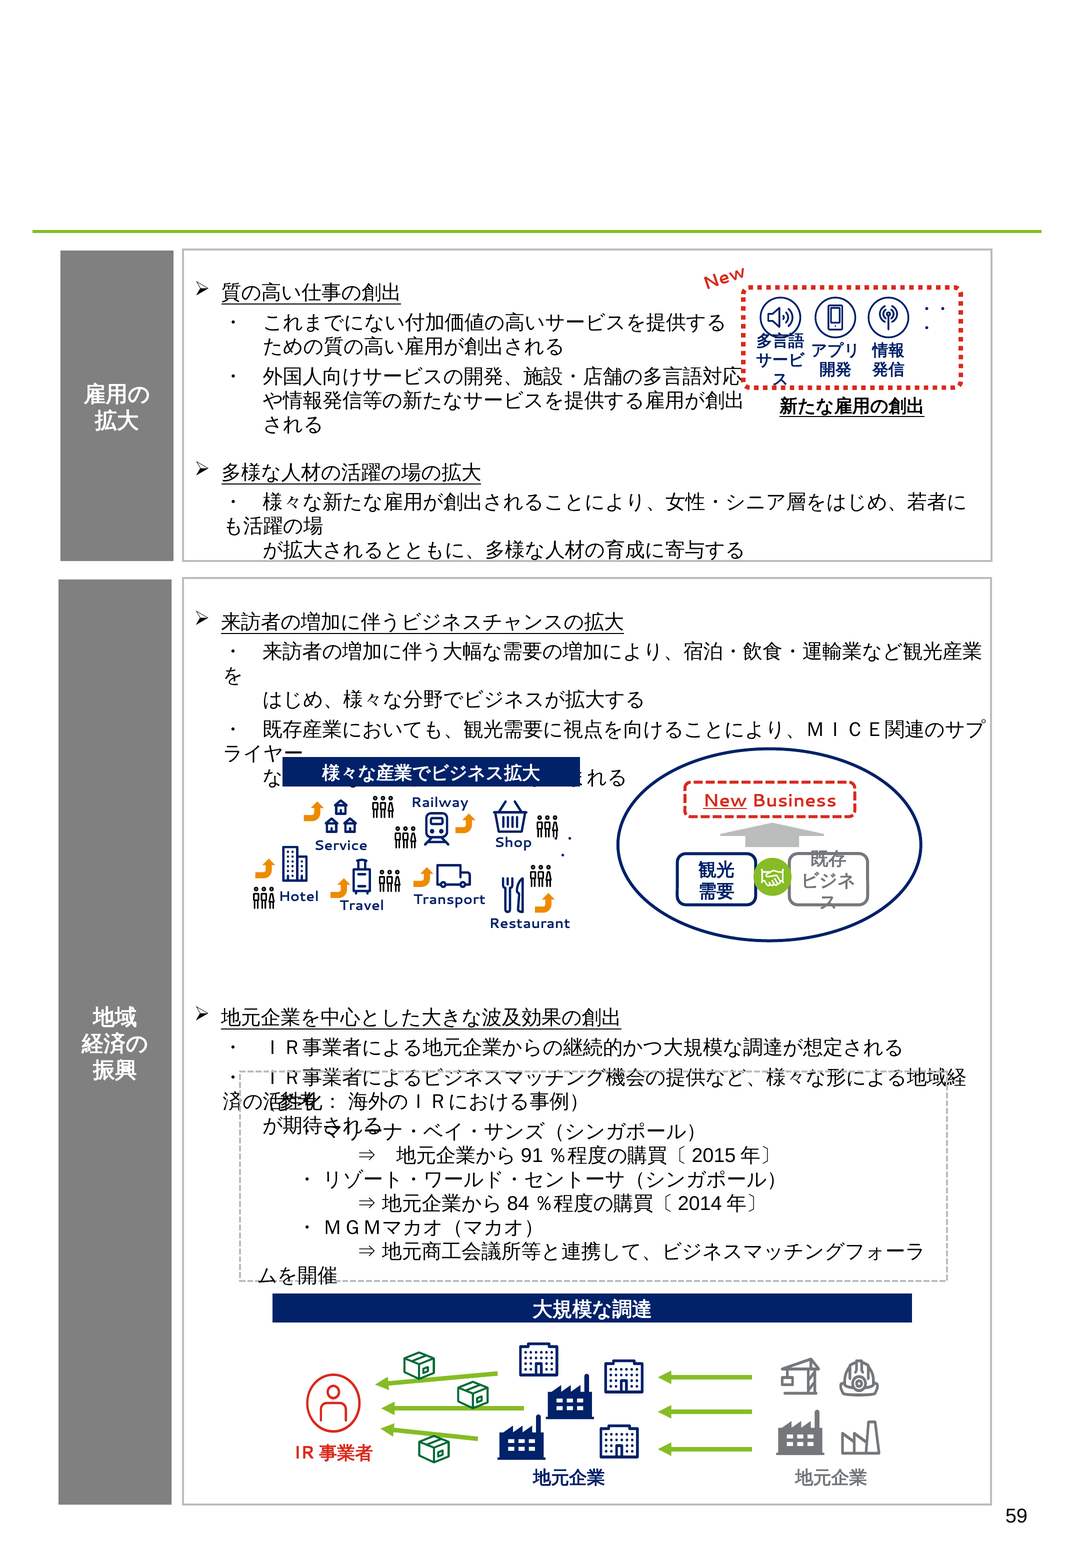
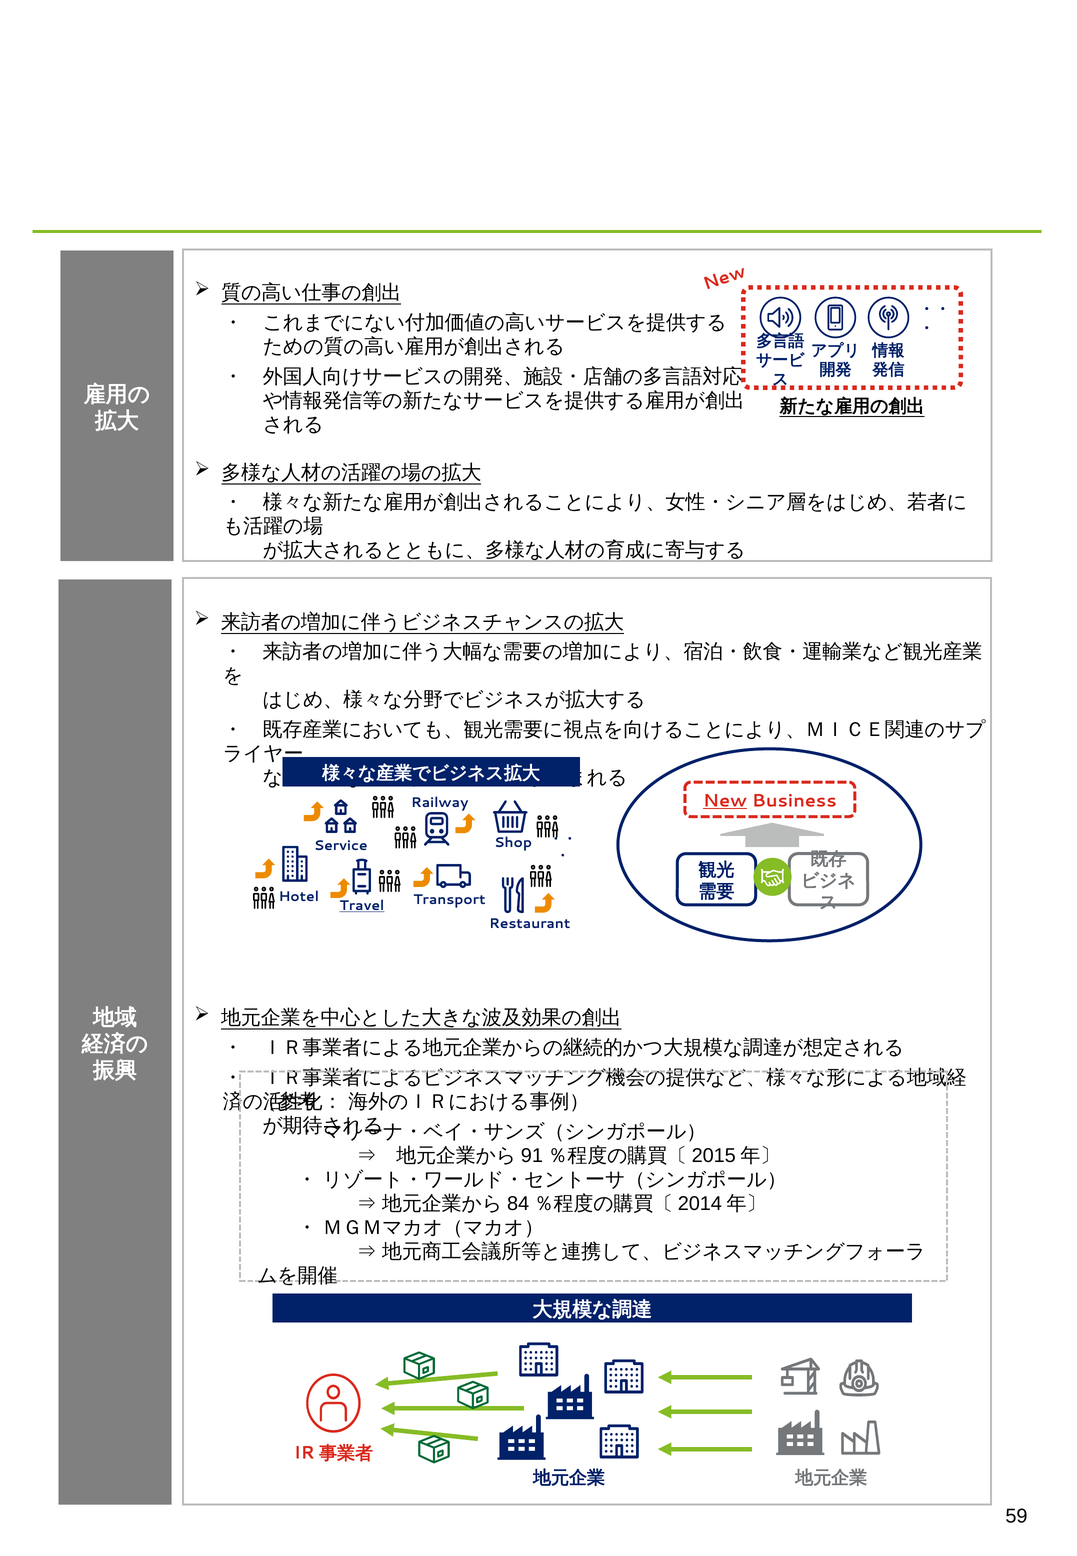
Travel underline: none -> present
